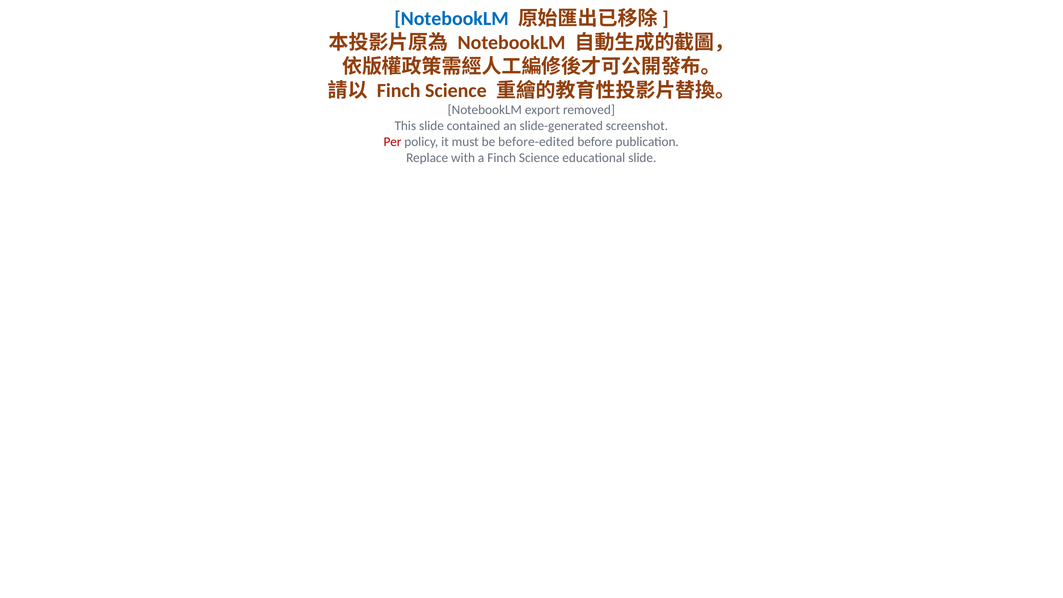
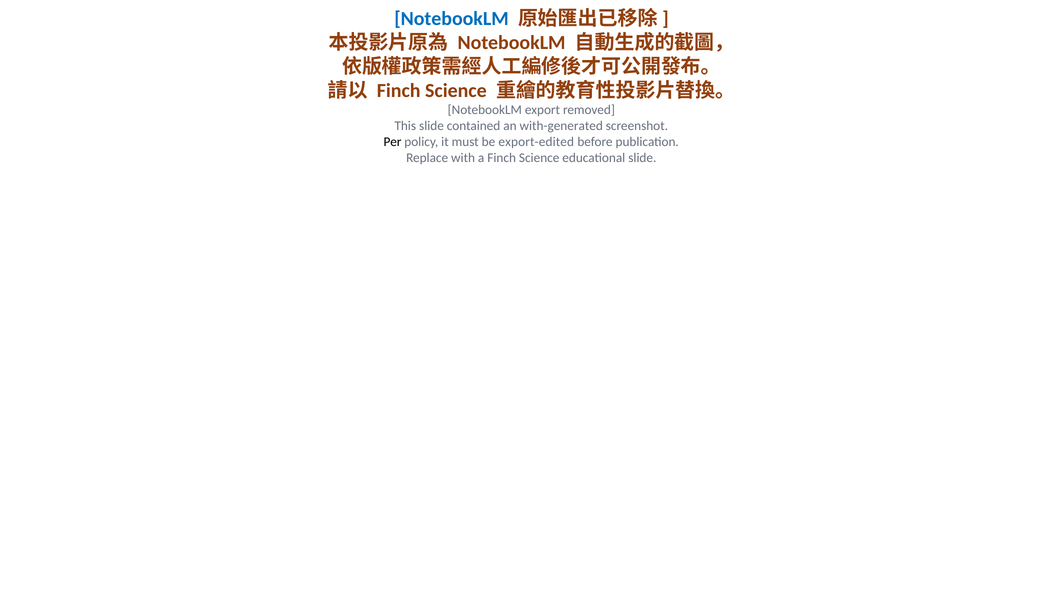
slide-generated: slide-generated -> with-generated
Per colour: red -> black
before-edited: before-edited -> export-edited
